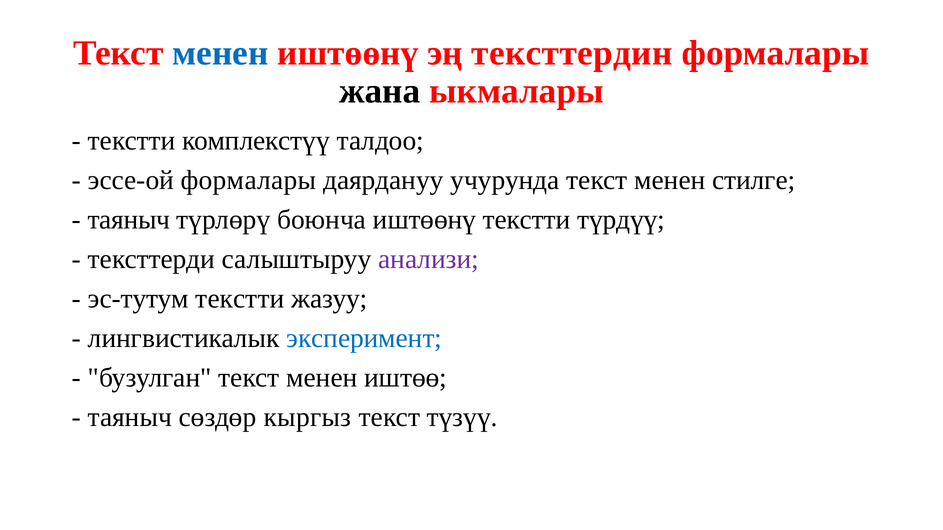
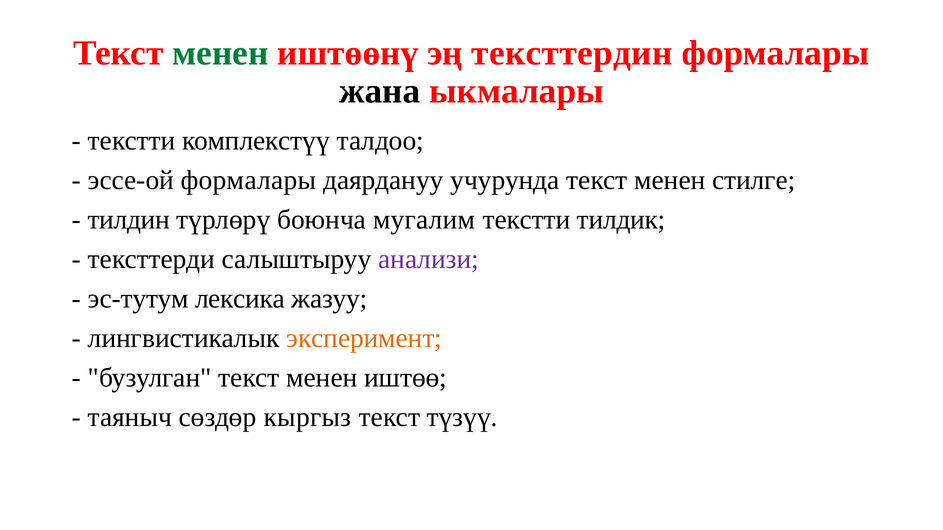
менен at (220, 53) colour: blue -> green
таяныч at (129, 220): таяныч -> тилдин
боюнча иштөөнү: иштөөнү -> мугалим
түрдүү: түрдүү -> тилдик
эс-тутум текстти: текстти -> лексика
эксперимент colour: blue -> orange
